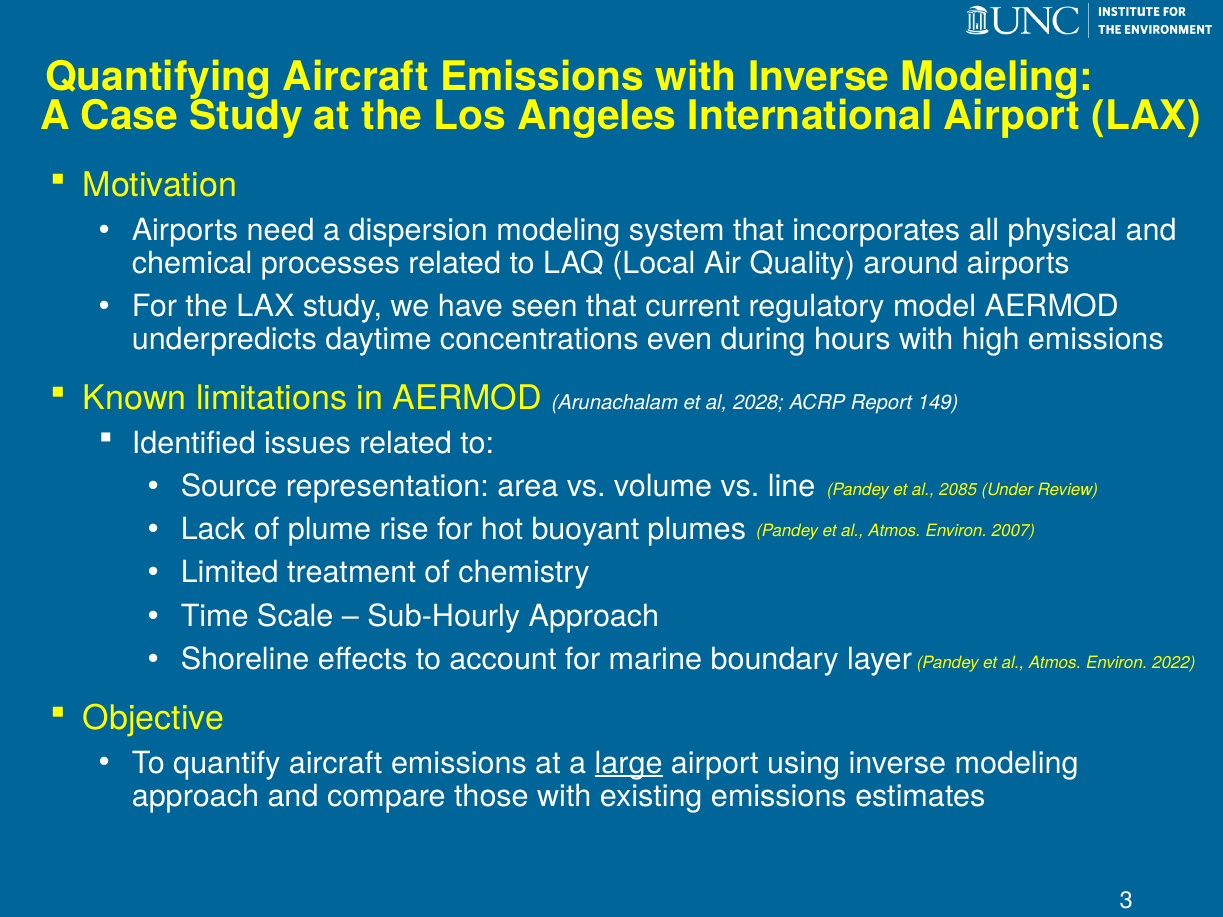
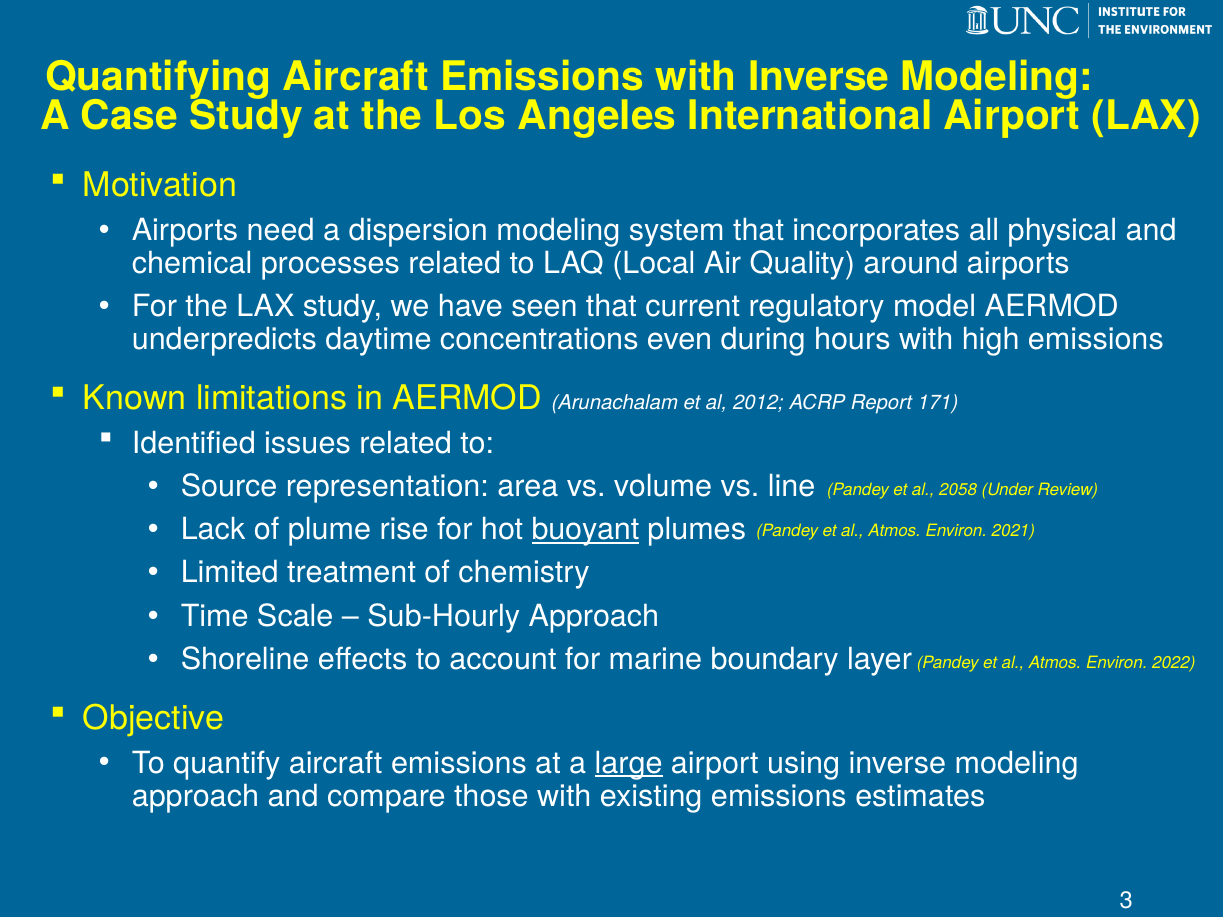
2028: 2028 -> 2012
149: 149 -> 171
2085: 2085 -> 2058
buoyant underline: none -> present
2007: 2007 -> 2021
